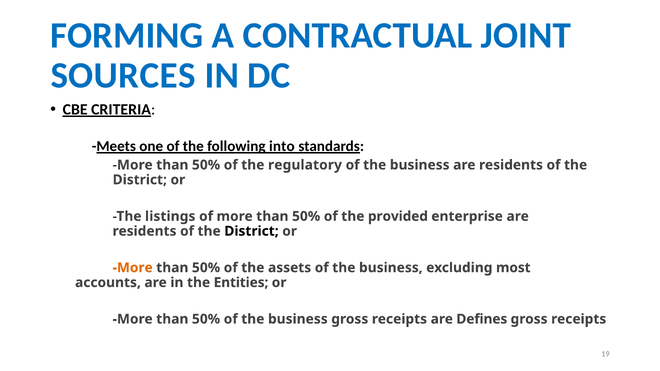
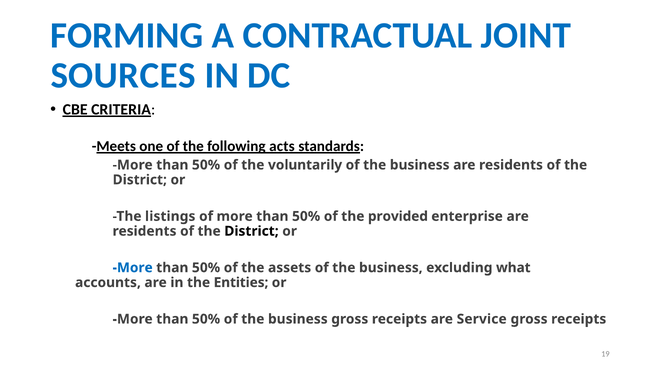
into: into -> acts
regulatory: regulatory -> voluntarily
More at (133, 268) colour: orange -> blue
most: most -> what
Defines: Defines -> Service
